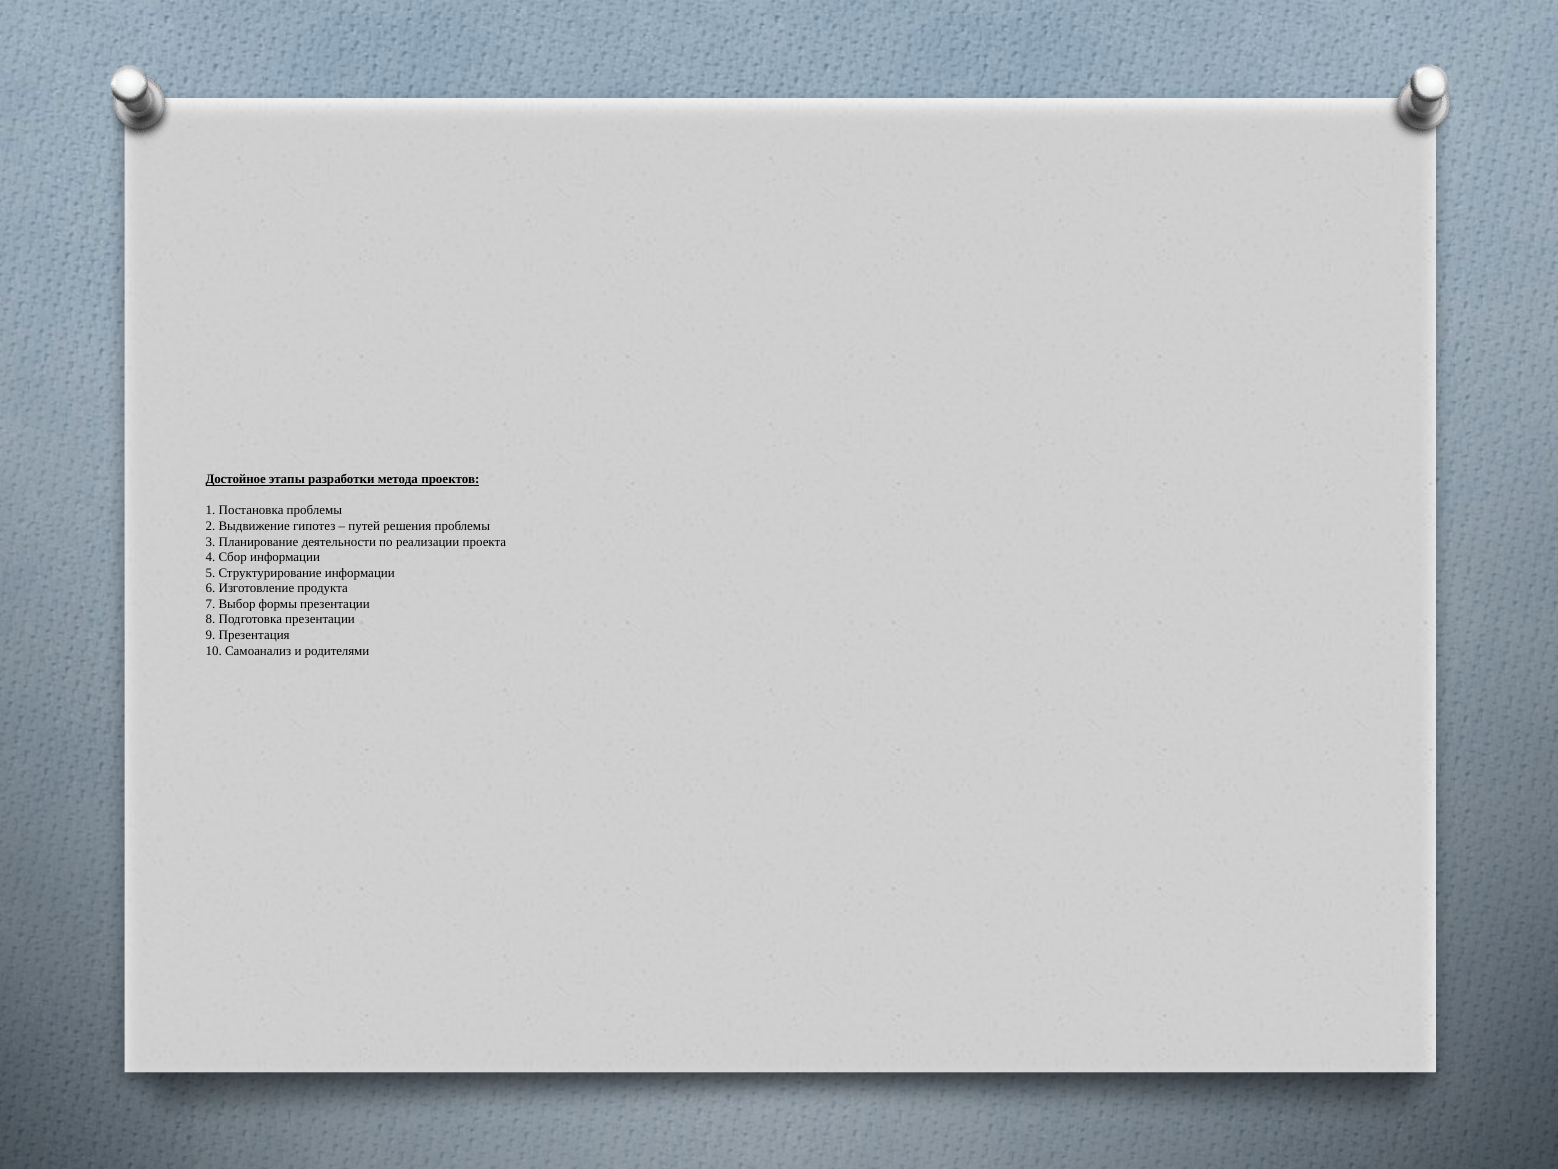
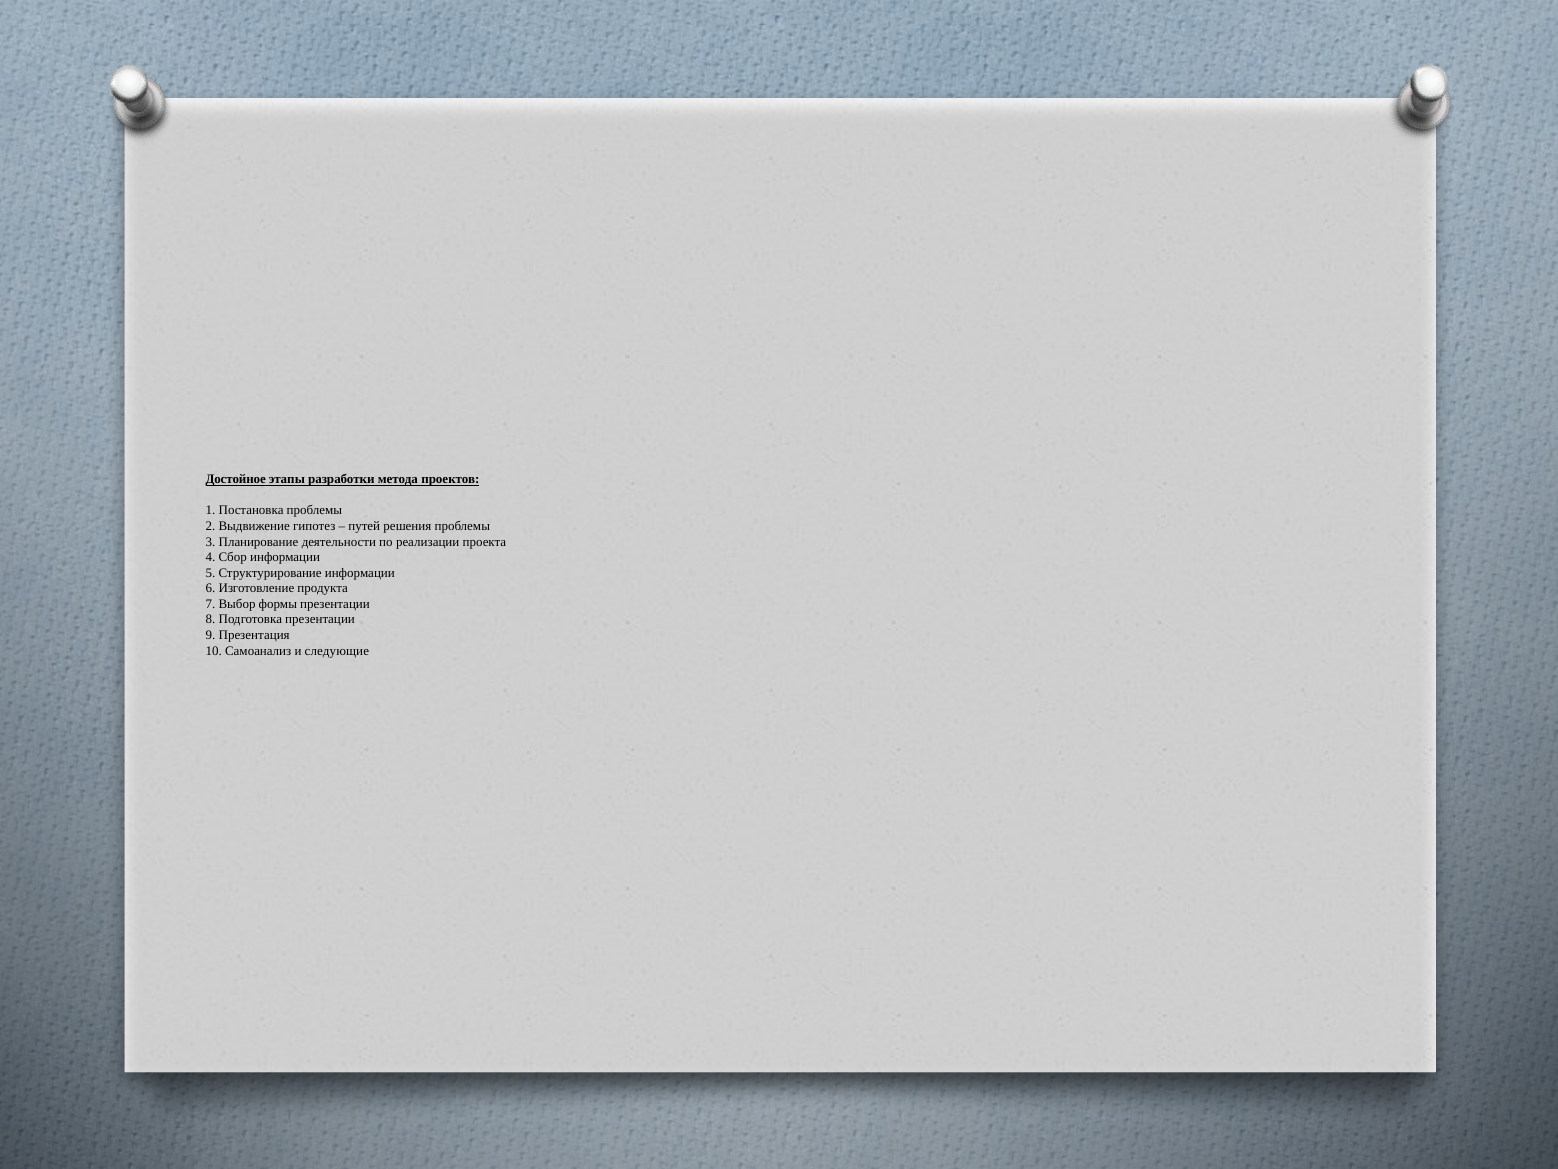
родителями: родителями -> следующие
